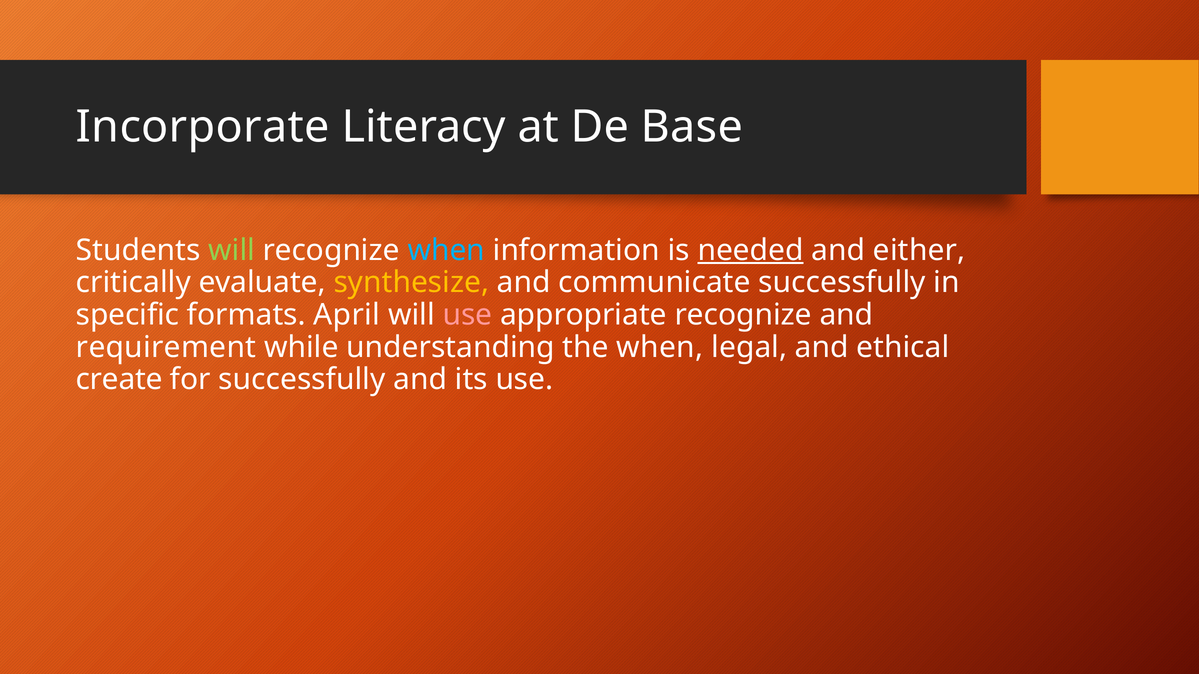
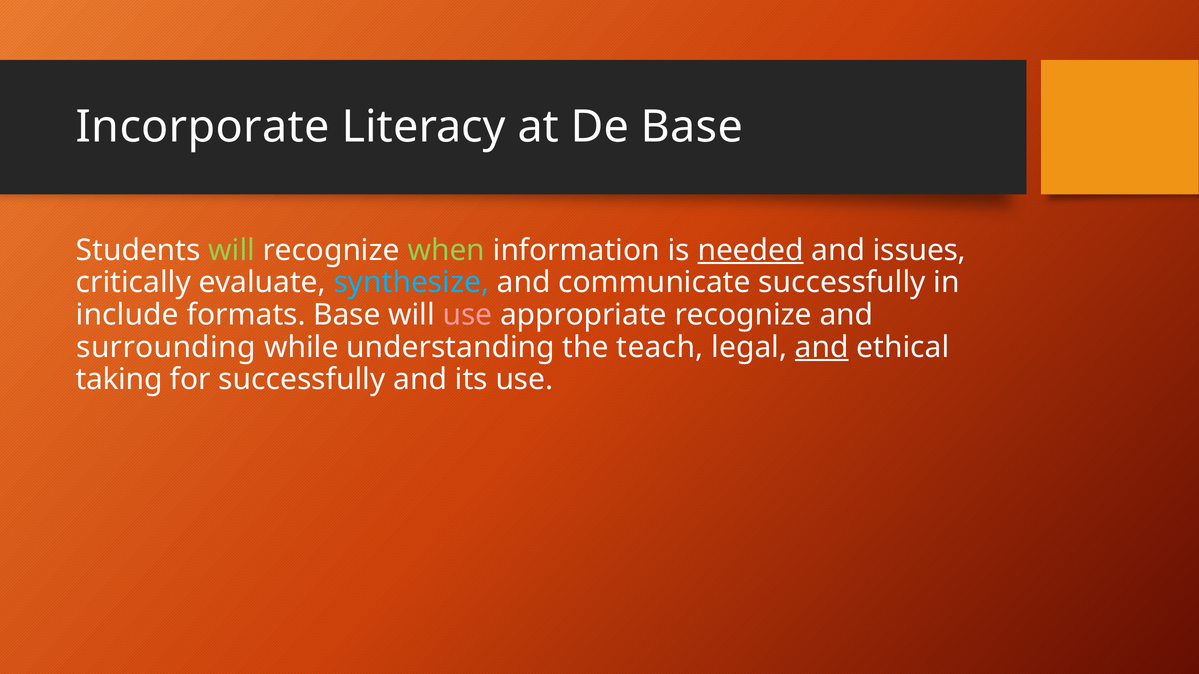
when at (446, 250) colour: light blue -> light green
either: either -> issues
synthesize colour: yellow -> light blue
specific: specific -> include
formats April: April -> Base
requirement: requirement -> surrounding
the when: when -> teach
and at (822, 347) underline: none -> present
create: create -> taking
